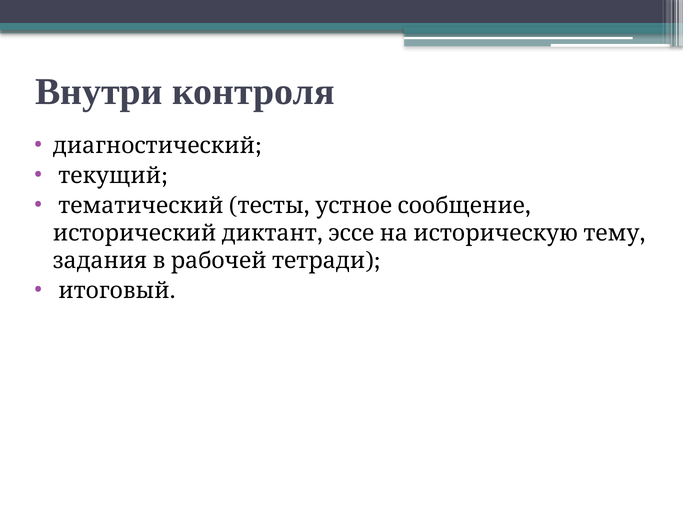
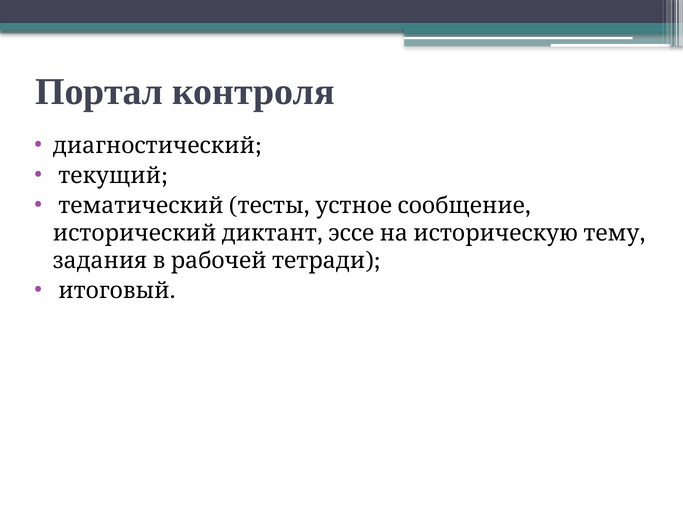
Внутри: Внутри -> Портал
